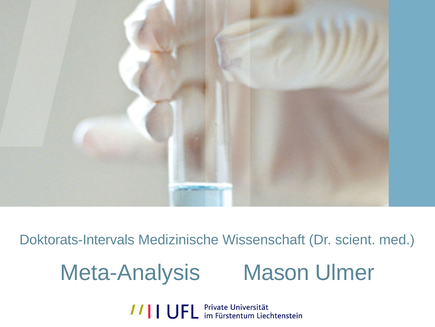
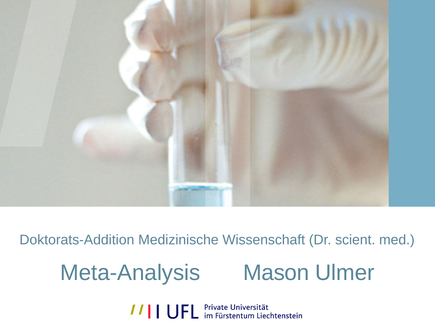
Doktorats-Intervals: Doktorats-Intervals -> Doktorats-Addition
